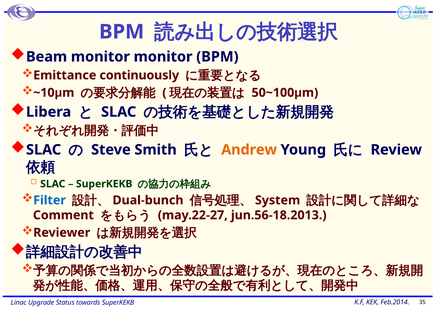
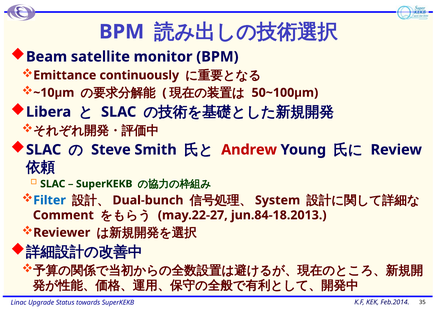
Beam monitor: monitor -> satellite
Andrew colour: orange -> red
jun.56-18.2013: jun.56-18.2013 -> jun.84-18.2013
